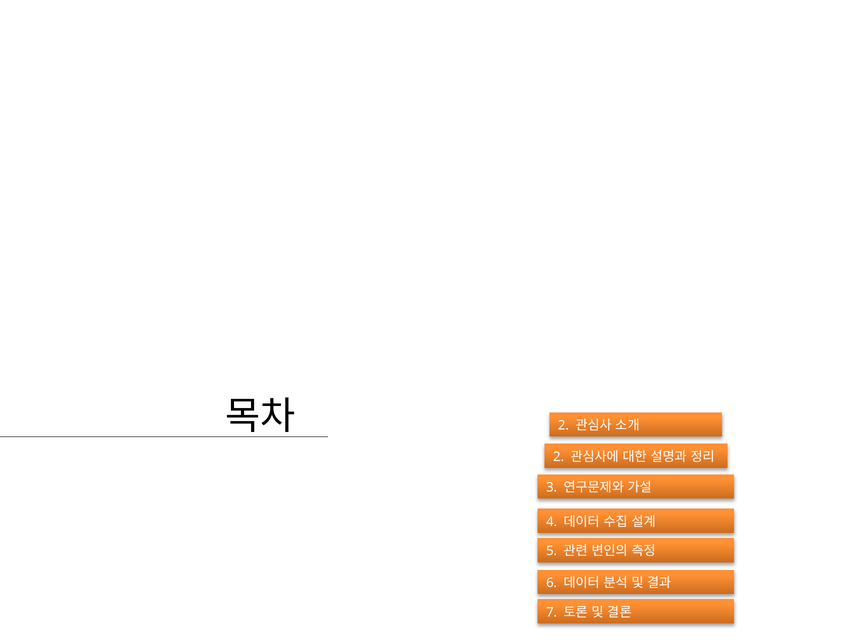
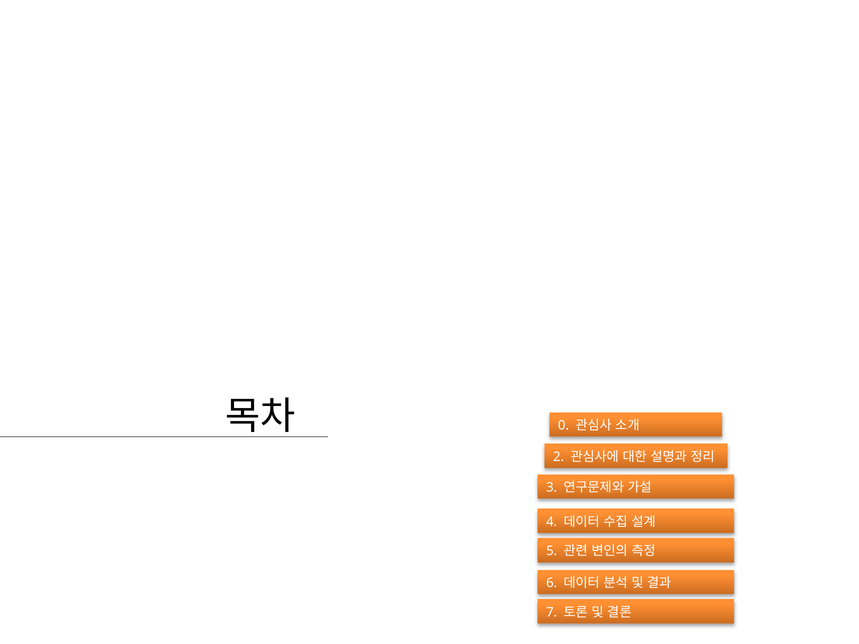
2 at (563, 426): 2 -> 0
